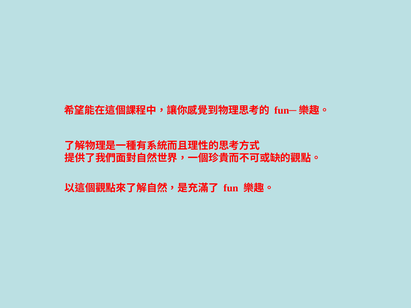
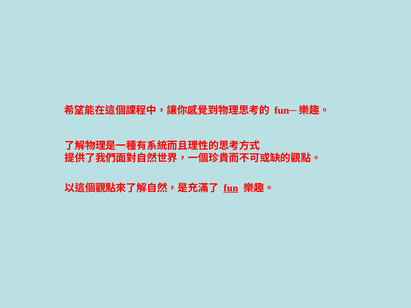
fun underline: none -> present
